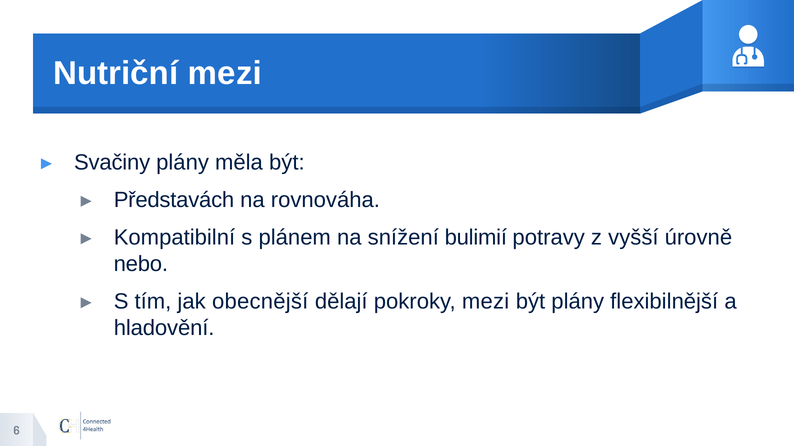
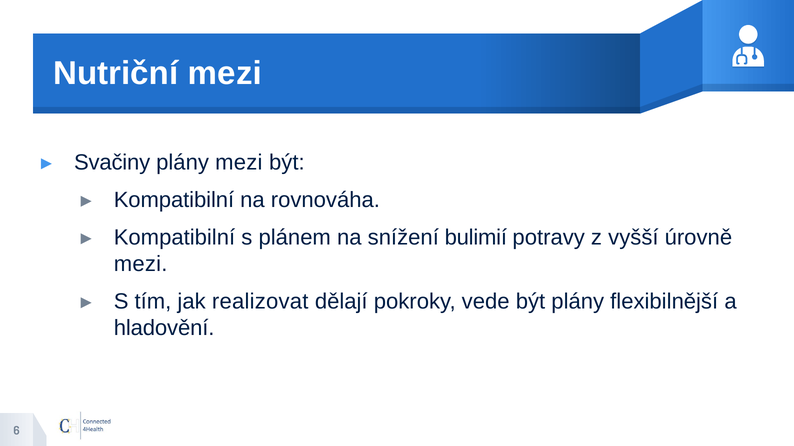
plány měla: měla -> mezi
Představách at (174, 200): Představách -> Kompatibilní
nebo at (141, 264): nebo -> mezi
obecnější: obecnější -> realizovat
pokroky mezi: mezi -> vede
